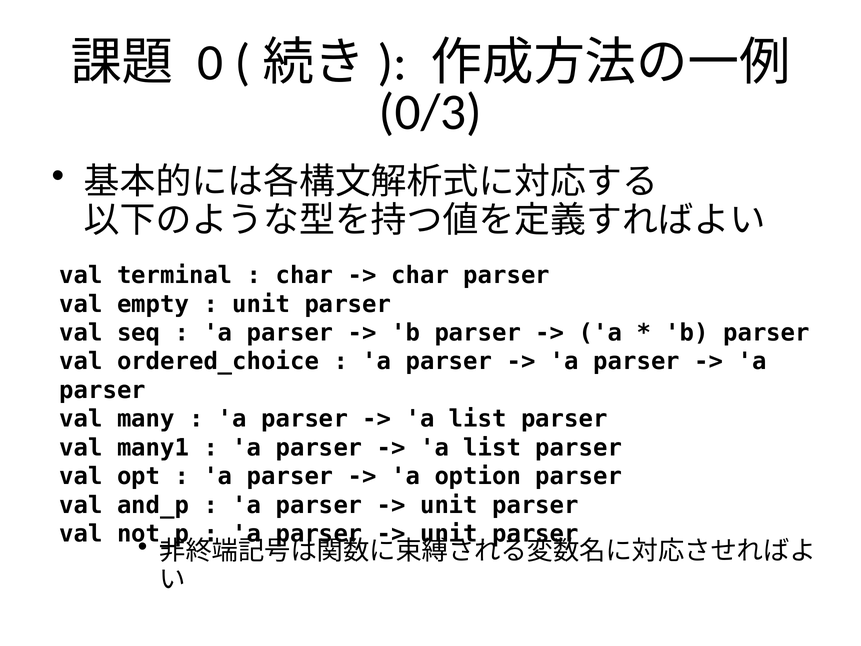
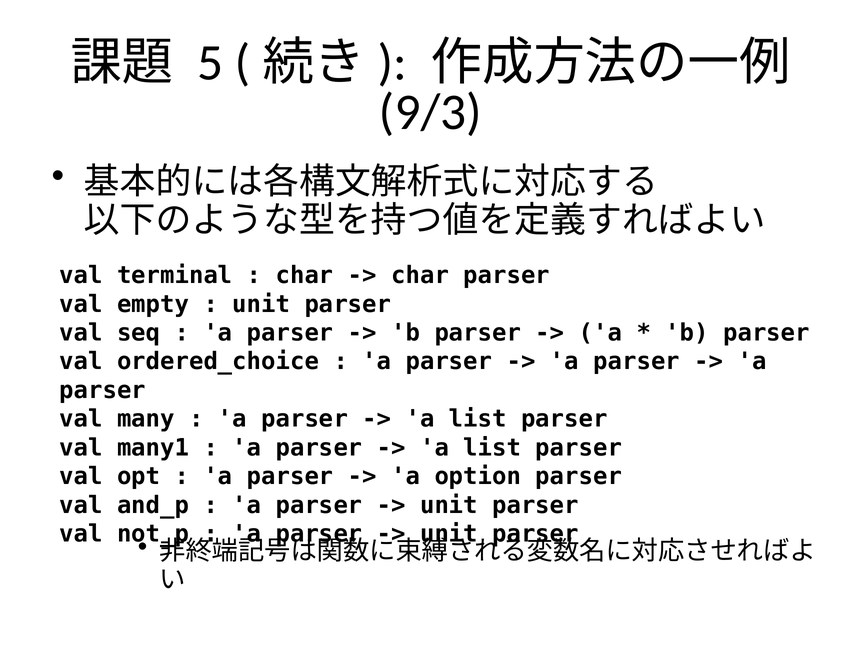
0: 0 -> 5
0/3: 0/3 -> 9/3
